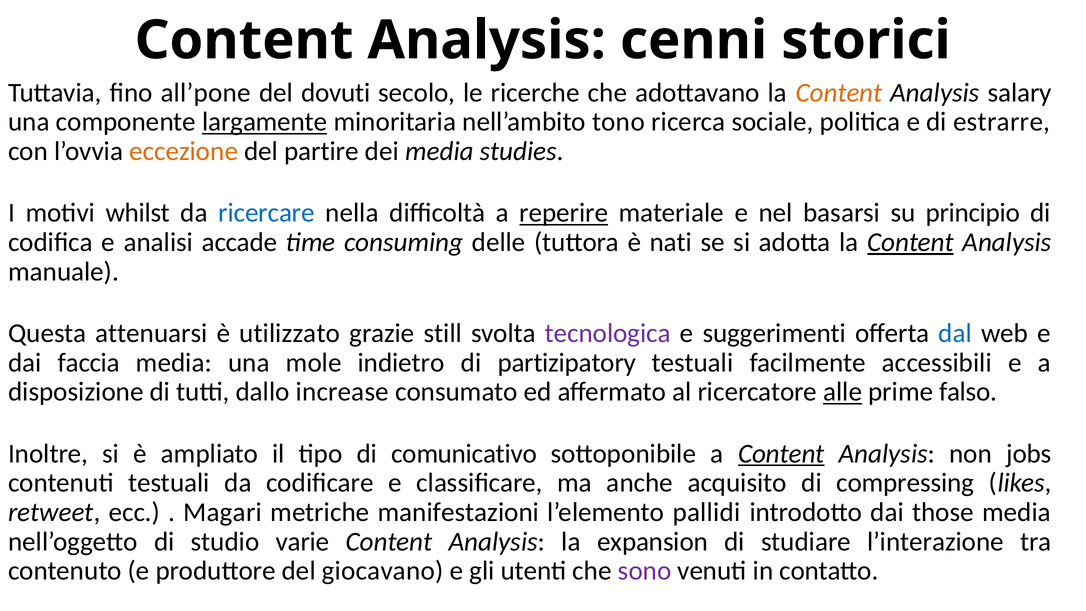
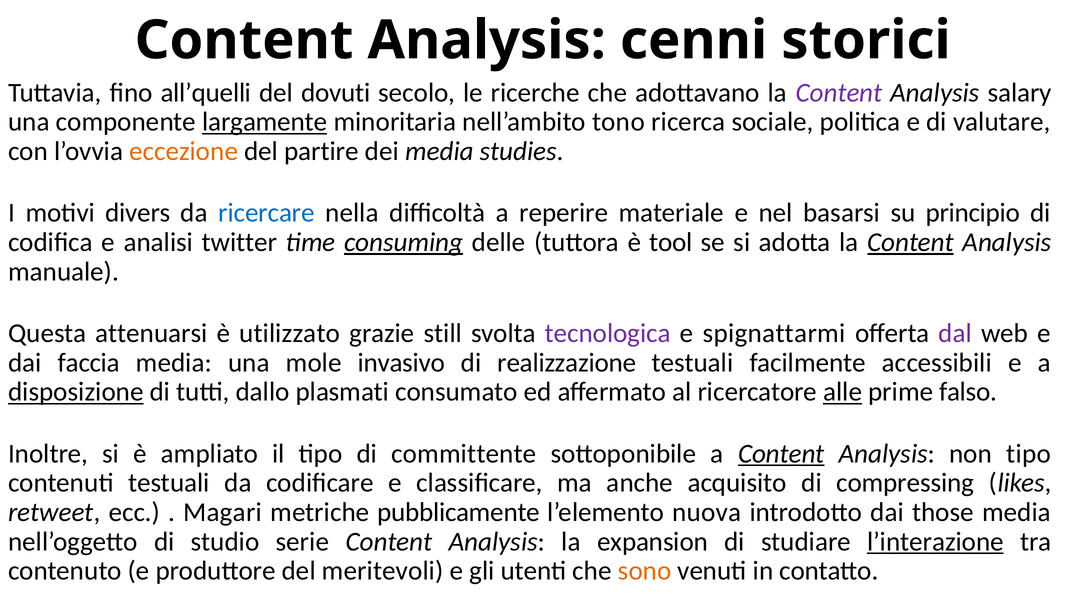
all’pone: all’pone -> all’quelli
Content at (839, 93) colour: orange -> purple
estrarre: estrarre -> valutare
whilst: whilst -> divers
reperire underline: present -> none
accade: accade -> twitter
consuming underline: none -> present
nati: nati -> tool
suggerimenti: suggerimenti -> spignattarmi
dal colour: blue -> purple
indietro: indietro -> invasivo
partizipatory: partizipatory -> realizzazione
disposizione underline: none -> present
increase: increase -> plasmati
comunicativo: comunicativo -> committente
non jobs: jobs -> tipo
manifestazioni: manifestazioni -> pubblicamente
pallidi: pallidi -> nuova
varie: varie -> serie
l’interazione underline: none -> present
giocavano: giocavano -> meritevoli
sono colour: purple -> orange
